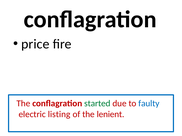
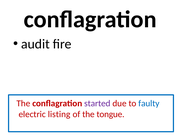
price: price -> audit
started colour: green -> purple
lenient: lenient -> tongue
